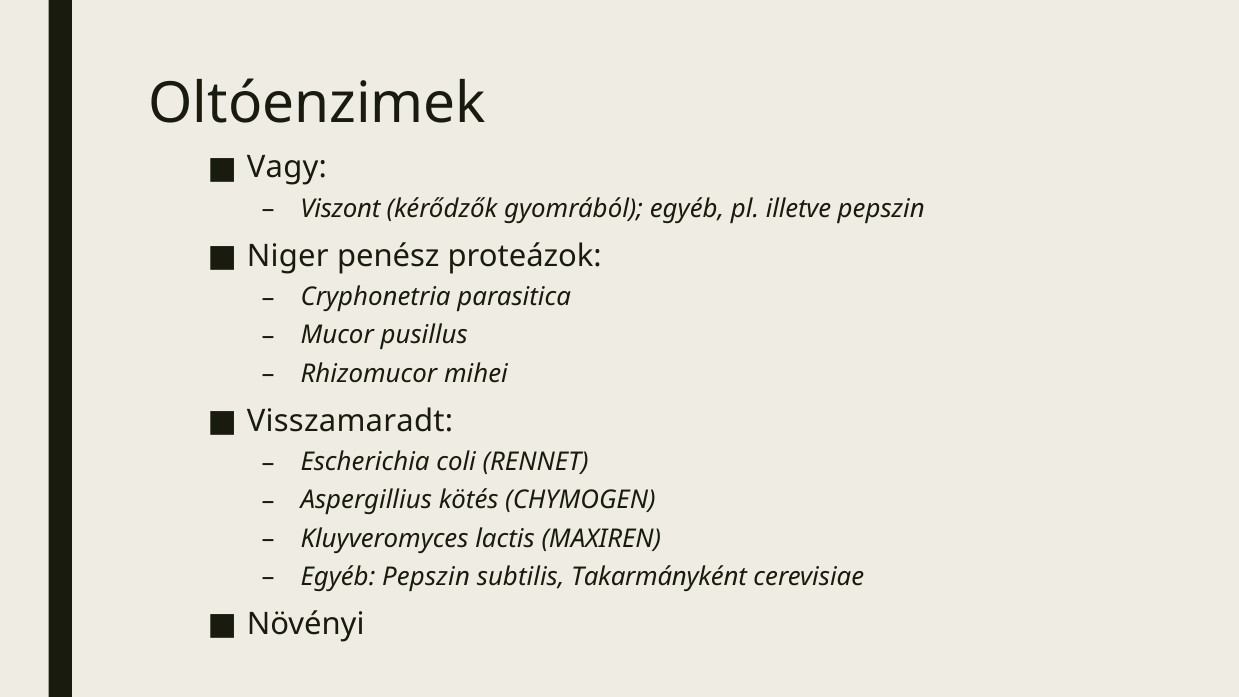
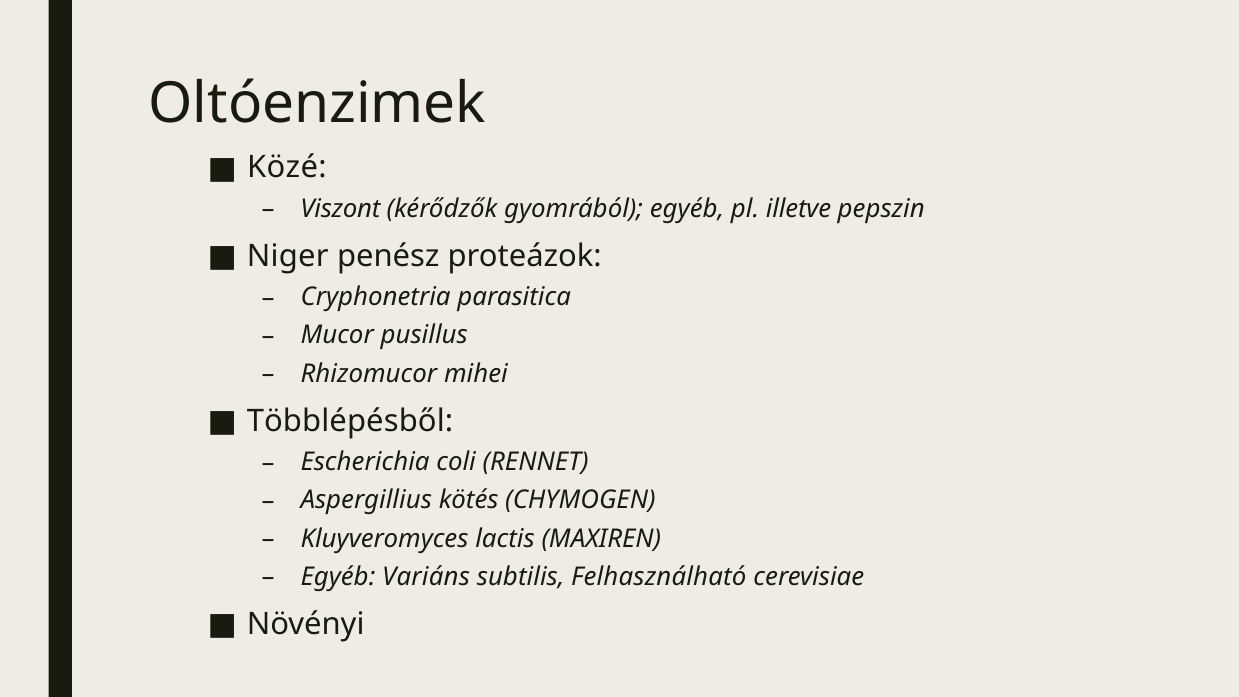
Vagy: Vagy -> Közé
Visszamaradt: Visszamaradt -> Többlépésből
Egyéb Pepszin: Pepszin -> Variáns
Takarmányként: Takarmányként -> Felhasználható
